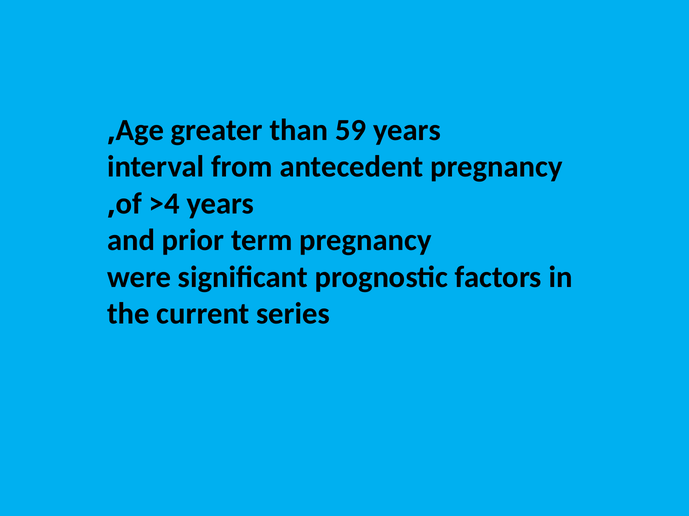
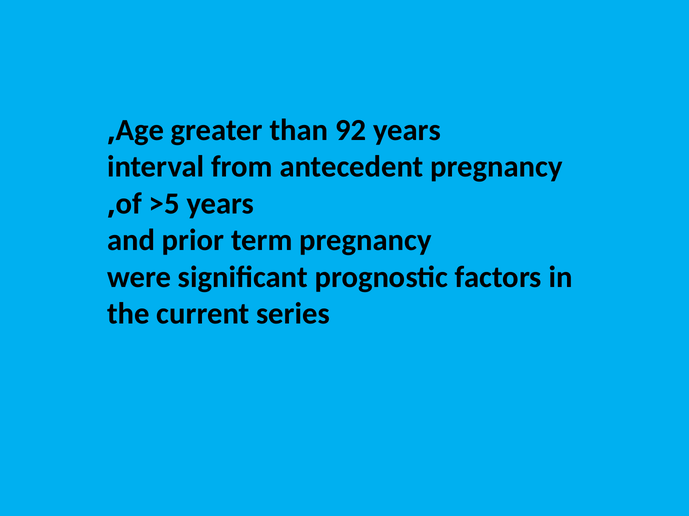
59: 59 -> 92
>4: >4 -> >5
